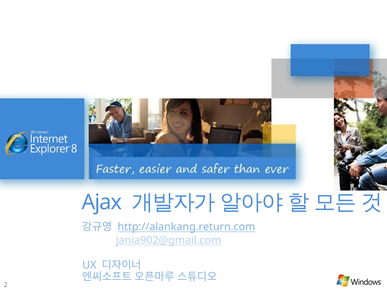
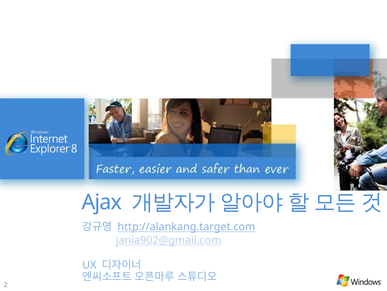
http://alankang.return.com: http://alankang.return.com -> http://alankang.target.com
